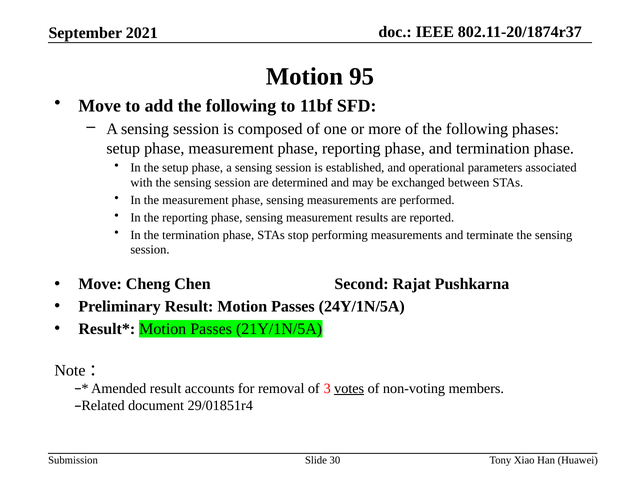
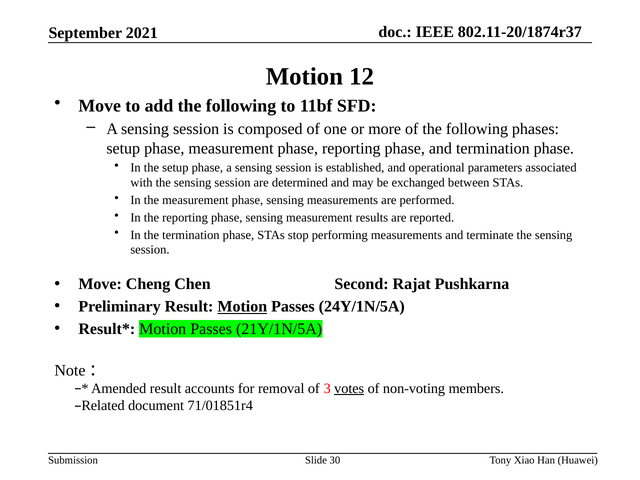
95: 95 -> 12
Motion at (242, 306) underline: none -> present
29/01851r4: 29/01851r4 -> 71/01851r4
